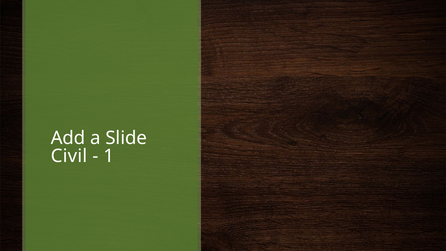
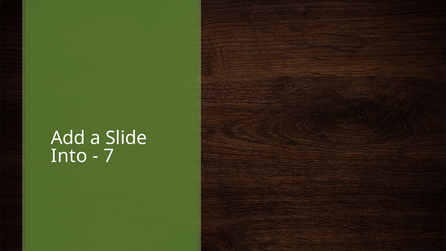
Civil: Civil -> Into
1: 1 -> 7
